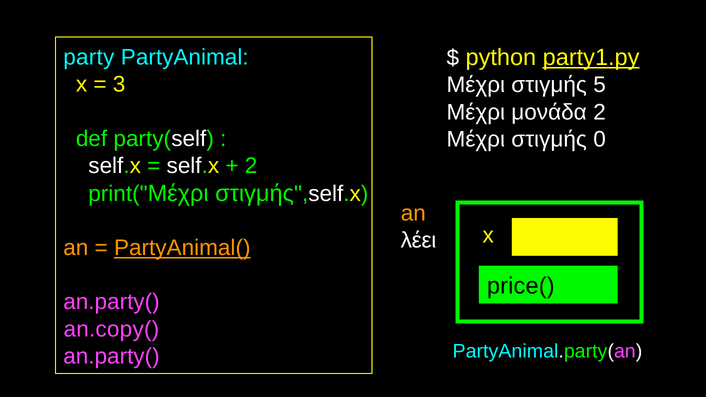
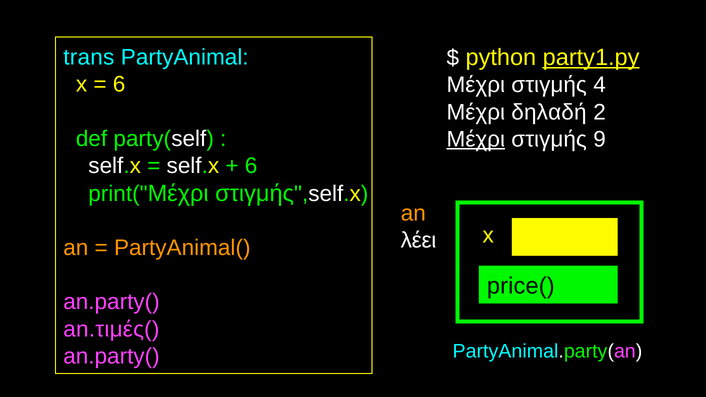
party: party -> trans
3 at (119, 85): 3 -> 6
5: 5 -> 4
μονάδα: μονάδα -> δηλαδή
Μέχρι at (476, 139) underline: none -> present
0: 0 -> 9
2 at (251, 166): 2 -> 6
PartyAnimal( underline: present -> none
an.copy(: an.copy( -> an.τιμές(
